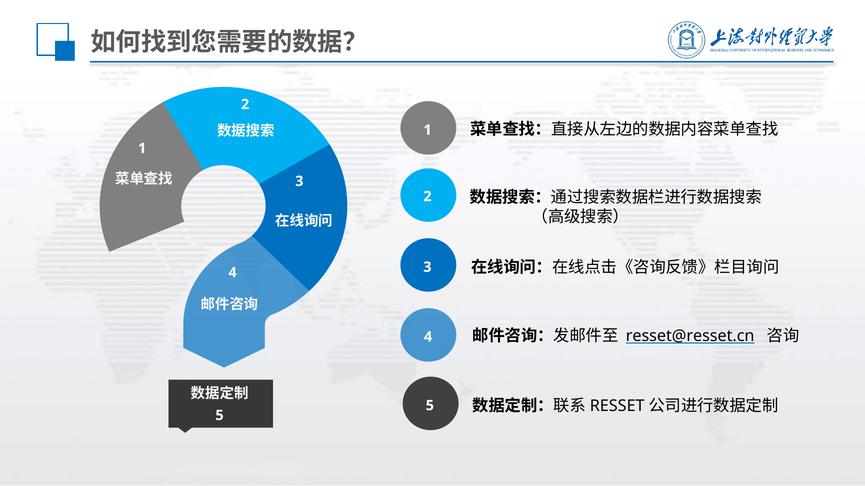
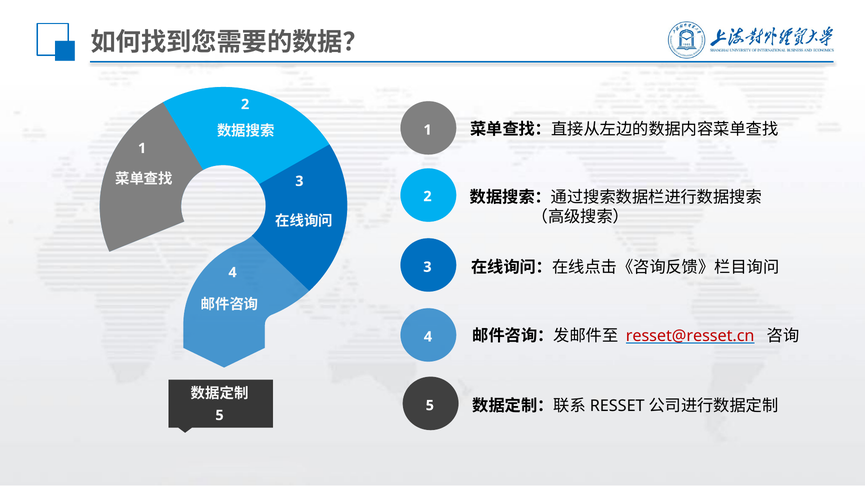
resset@resset.cn colour: black -> red
